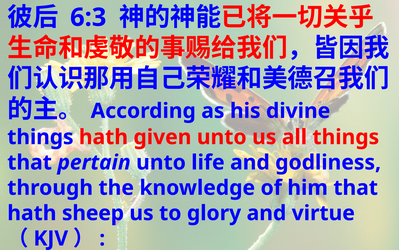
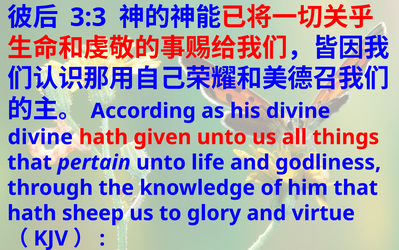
6:3: 6:3 -> 3:3
things at (40, 137): things -> divine
